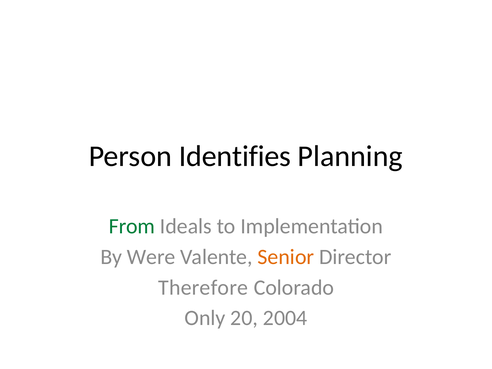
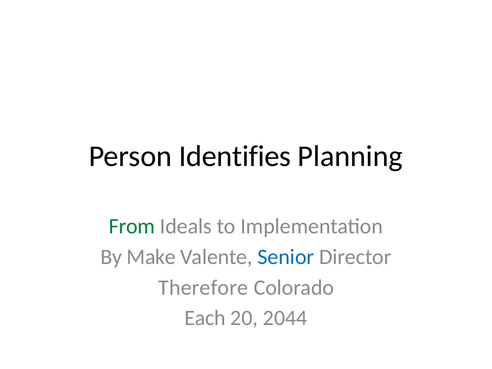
Were: Were -> Make
Senior colour: orange -> blue
Only: Only -> Each
2004: 2004 -> 2044
